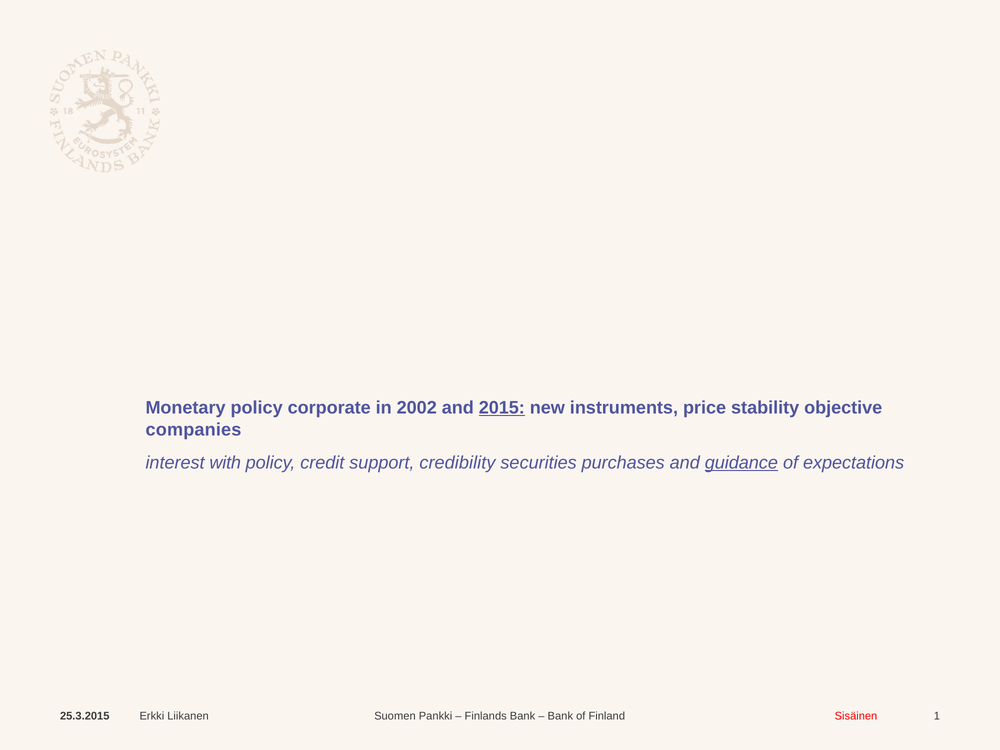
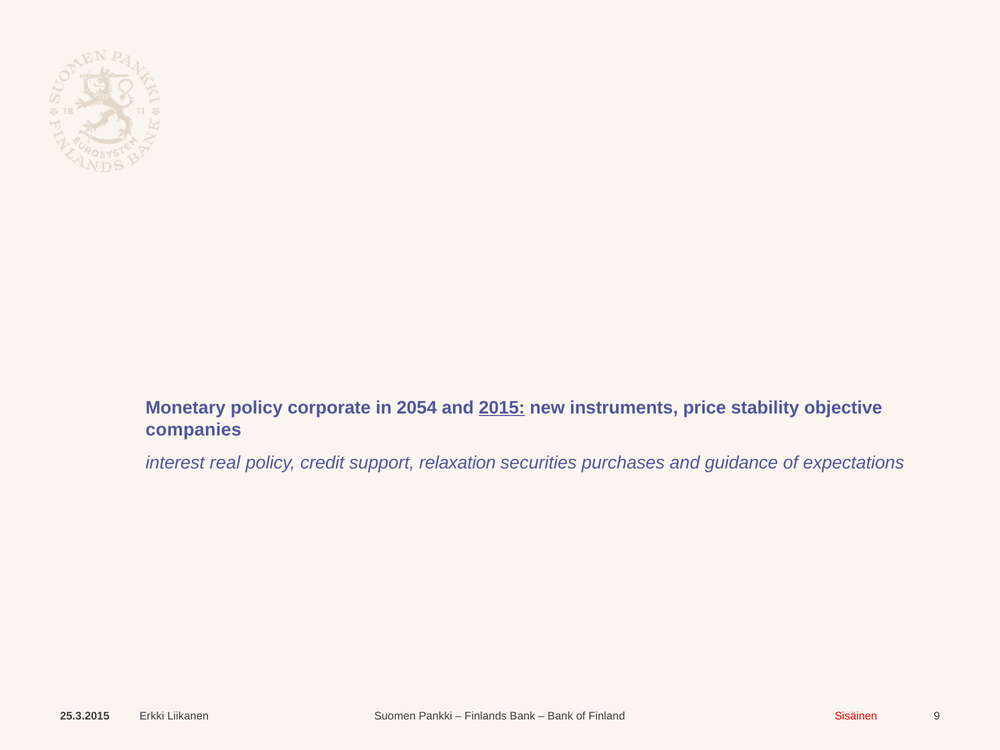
2002: 2002 -> 2054
with: with -> real
credibility: credibility -> relaxation
guidance underline: present -> none
1: 1 -> 9
